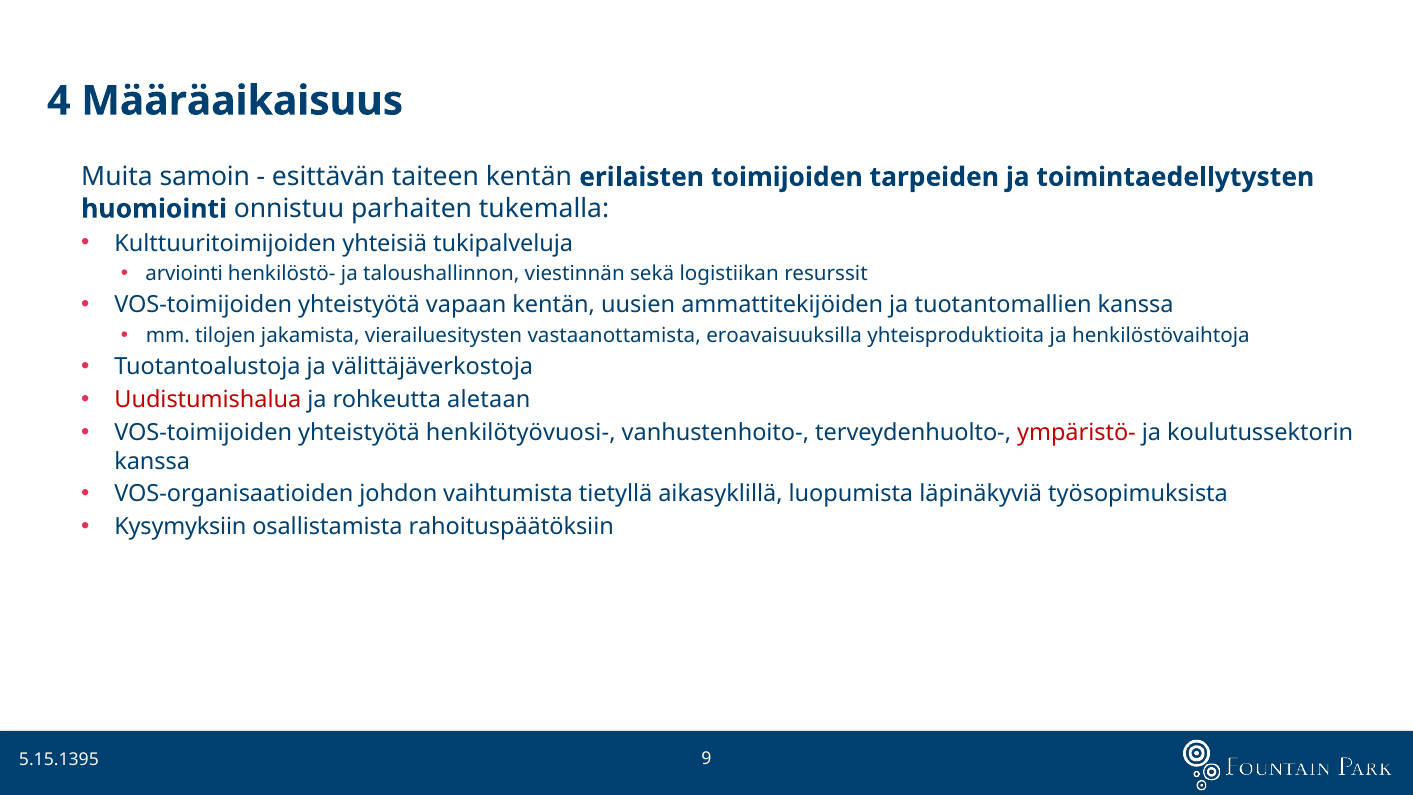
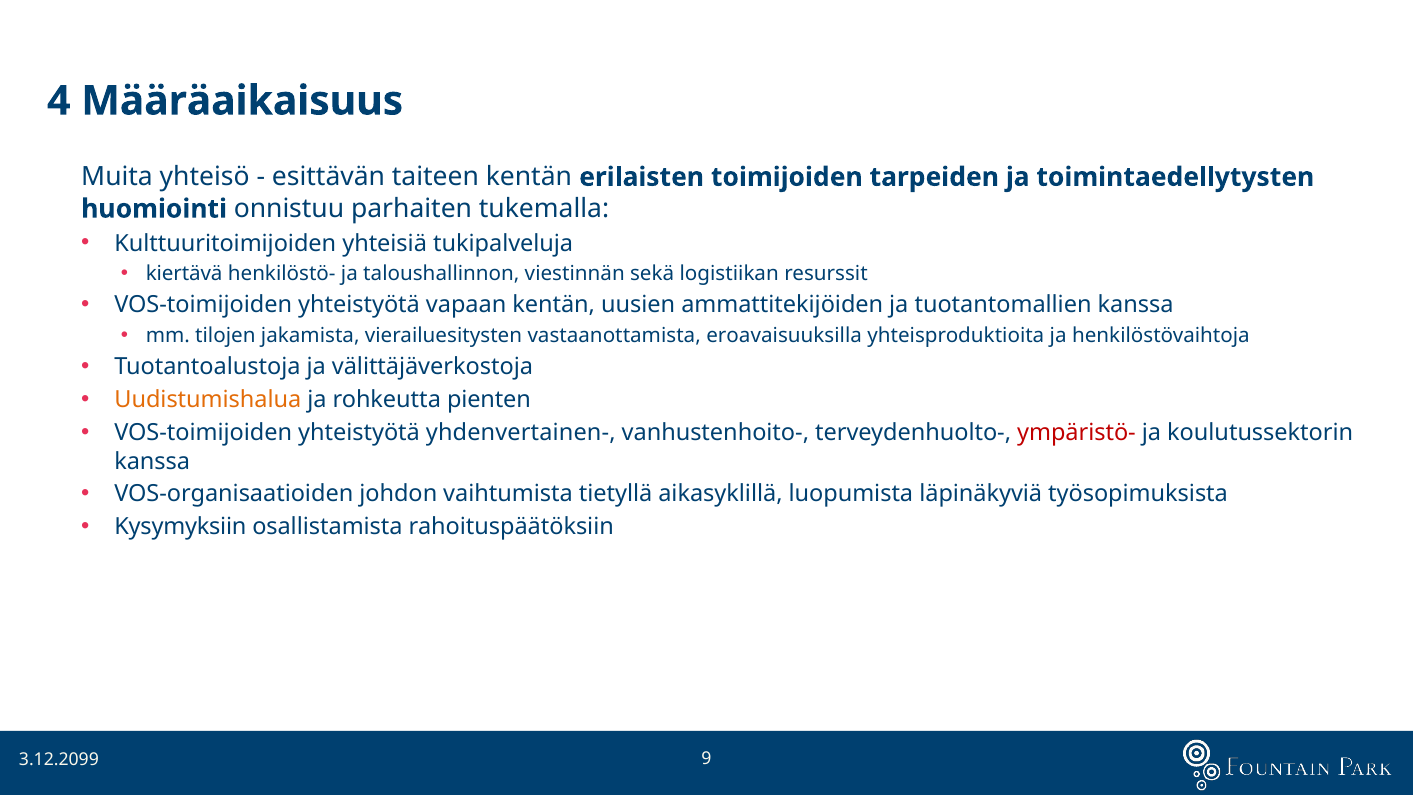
samoin: samoin -> yhteisö
arviointi: arviointi -> kiertävä
Uudistumishalua colour: red -> orange
aletaan: aletaan -> pienten
henkilötyövuosi-: henkilötyövuosi- -> yhdenvertainen-
5.15.1395: 5.15.1395 -> 3.12.2099
